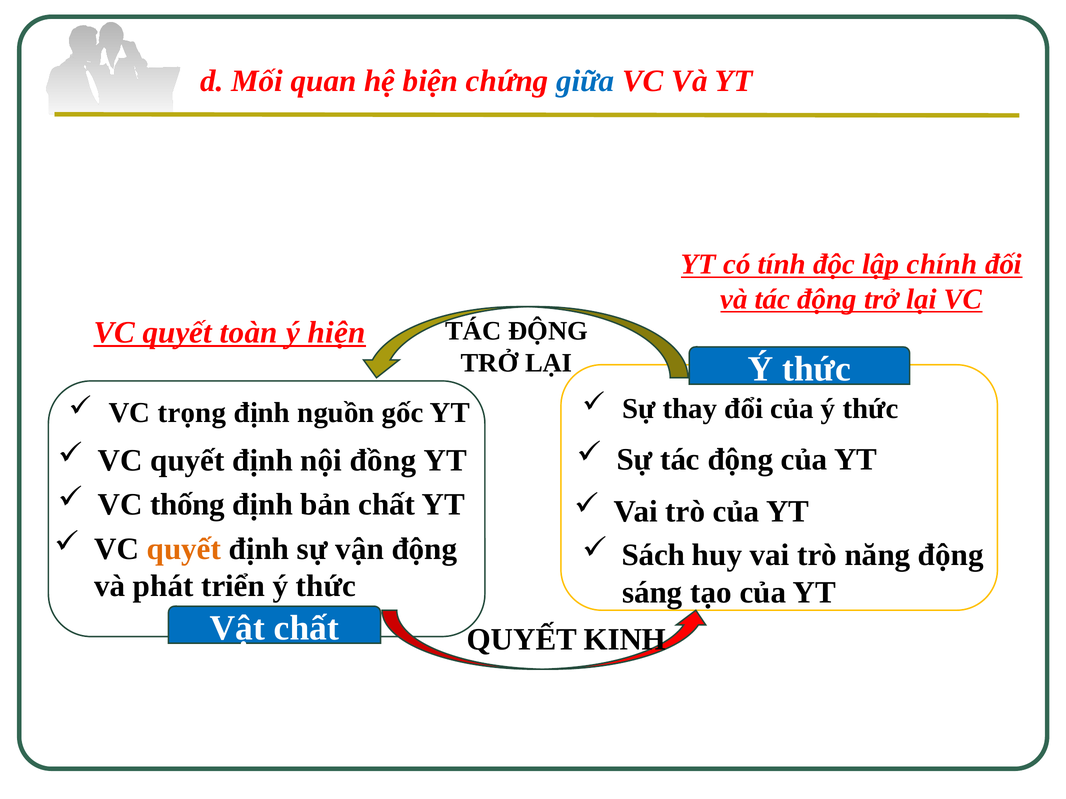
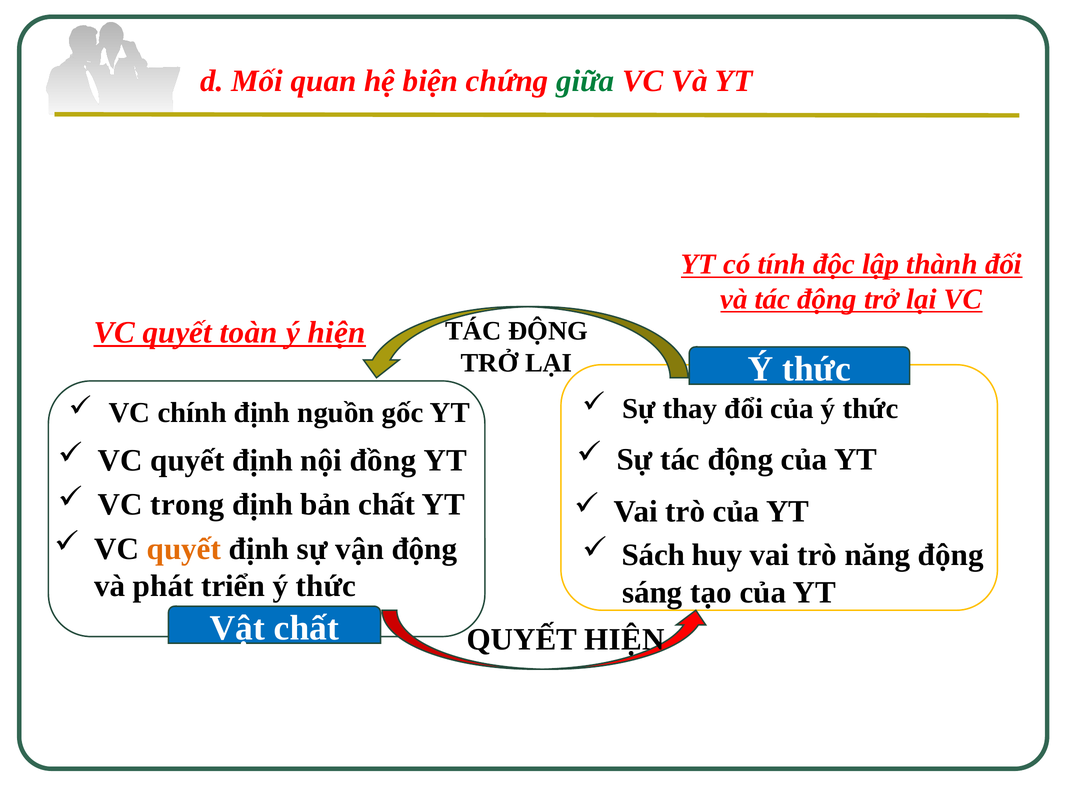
giữa colour: blue -> green
chính: chính -> thành
trọng: trọng -> chính
thống: thống -> trong
QUYẾT KINH: KINH -> HIỆN
